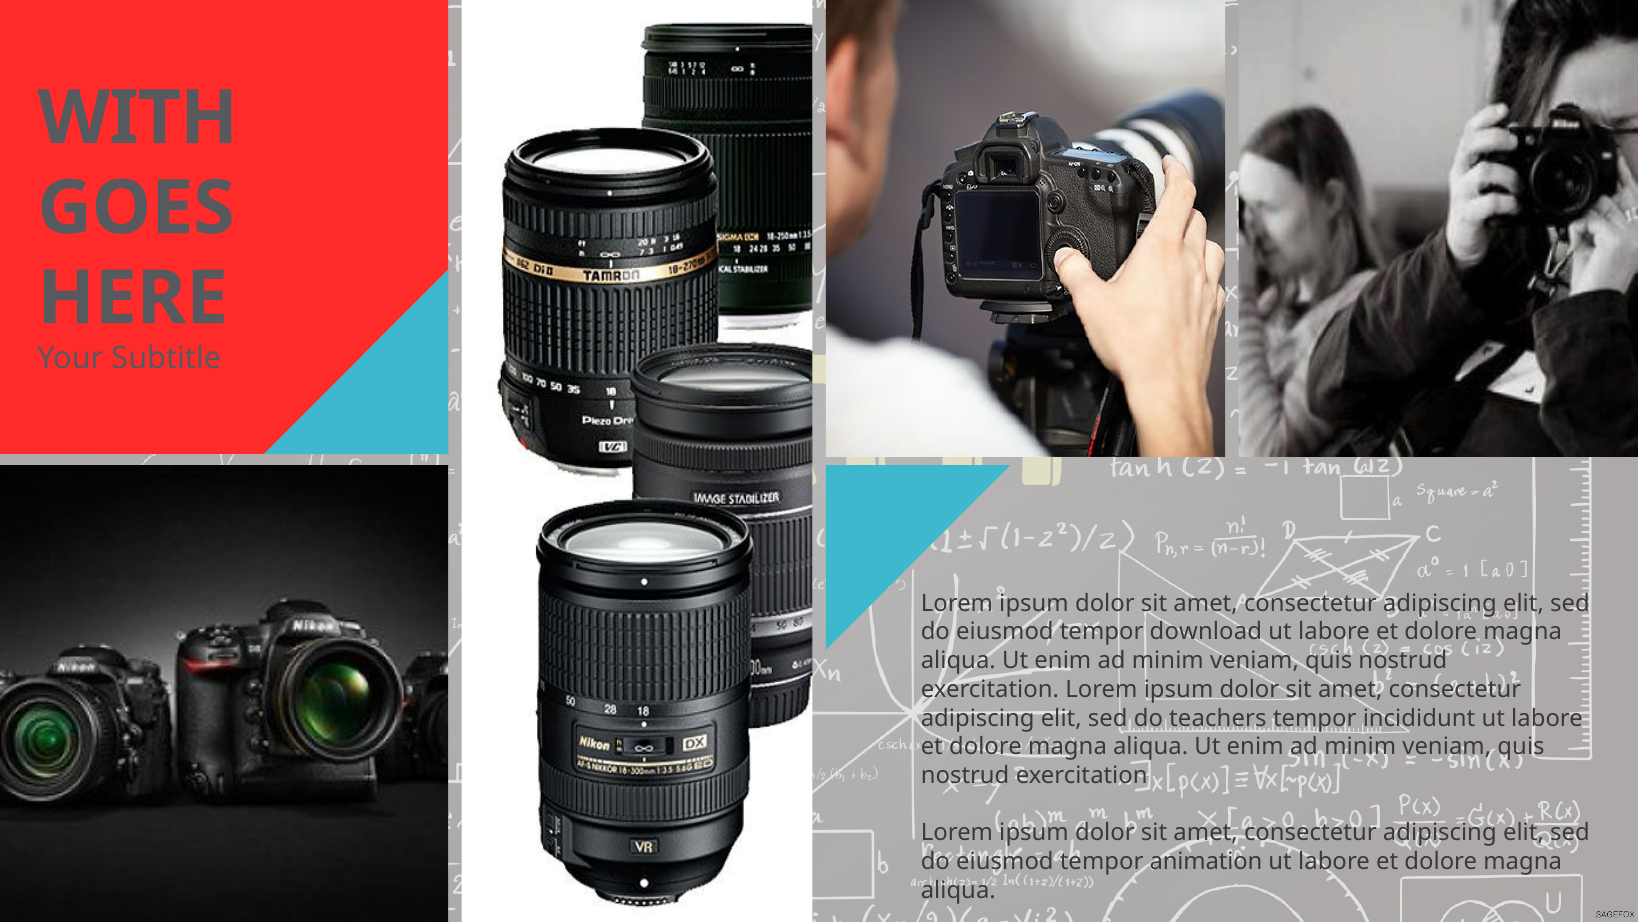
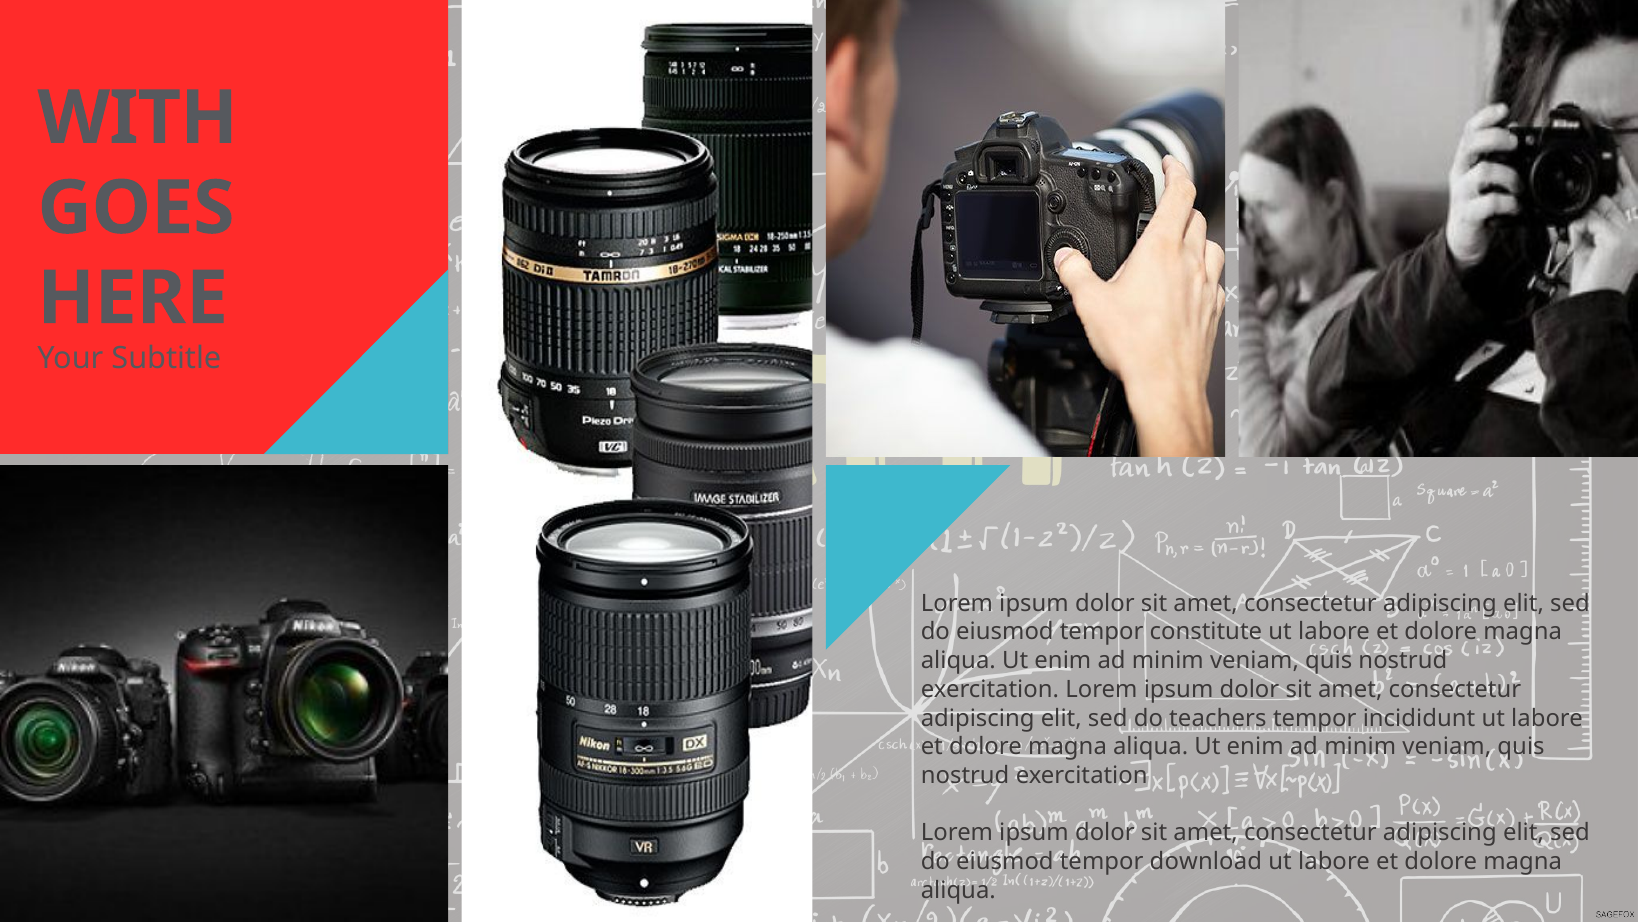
download: download -> constitute
animation: animation -> download
